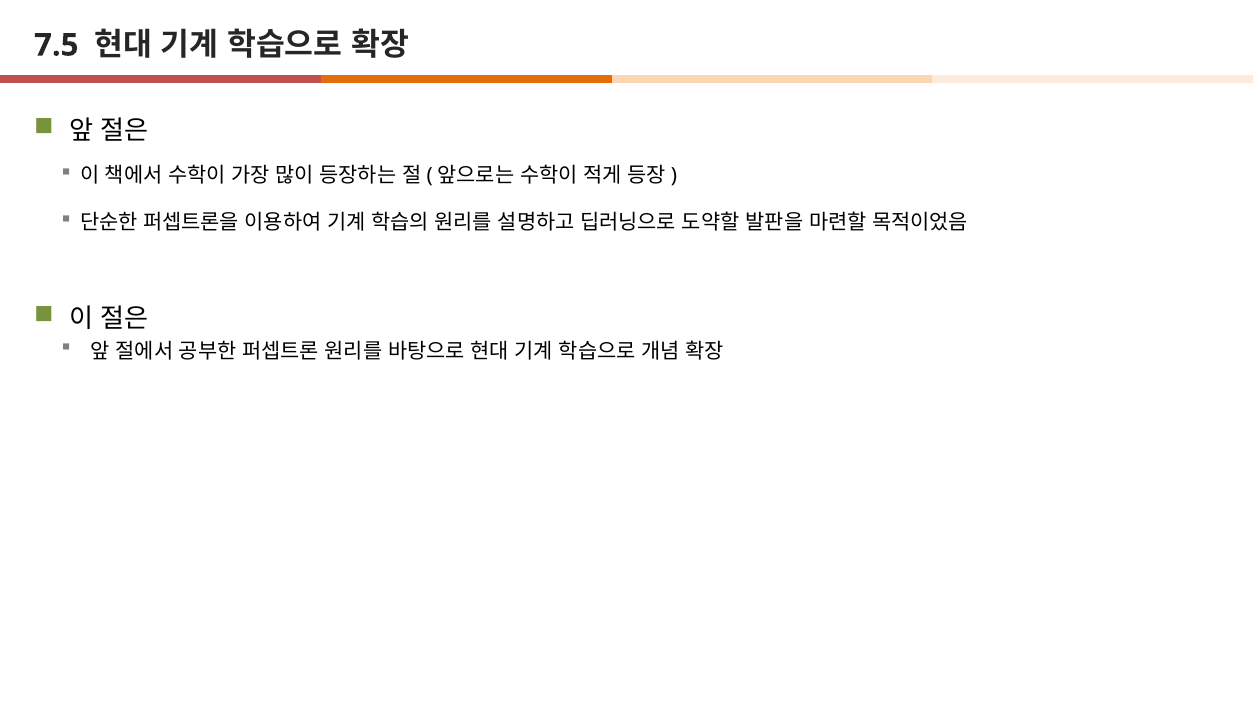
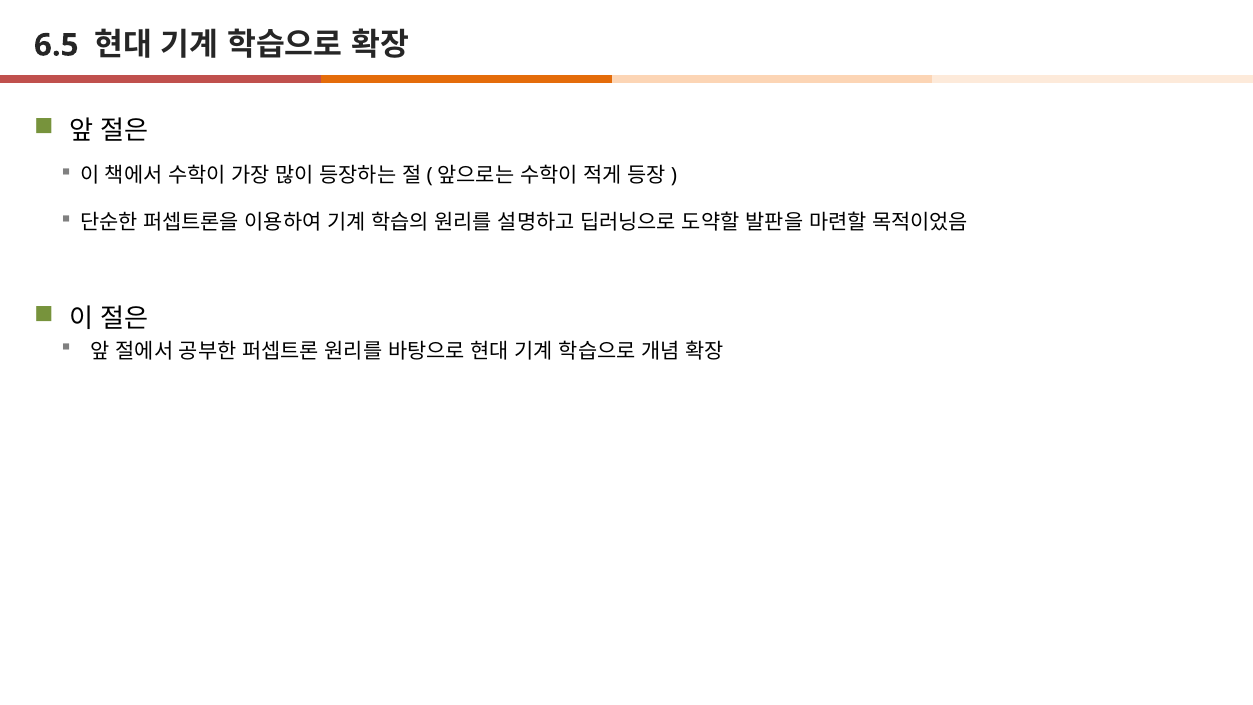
7.5: 7.5 -> 6.5
